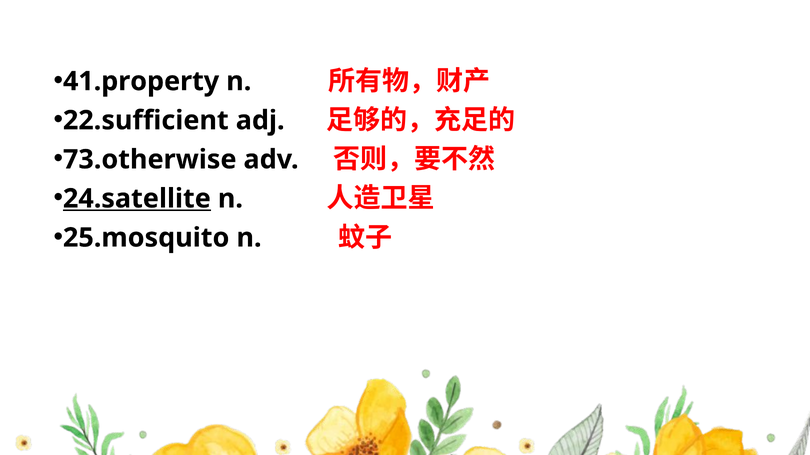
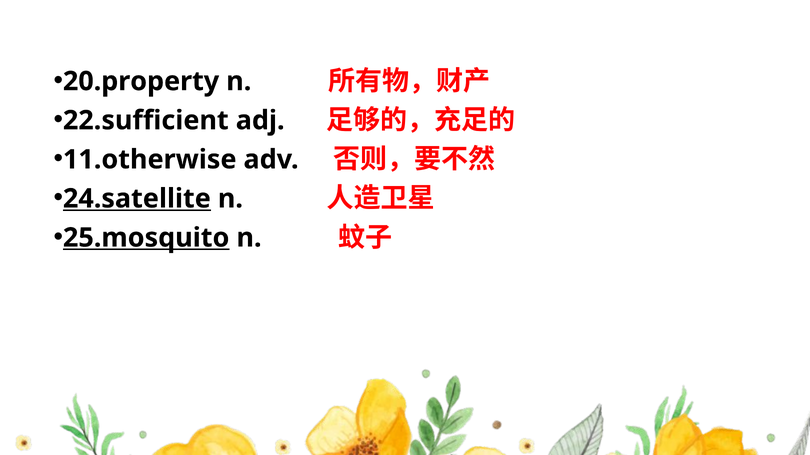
41.property: 41.property -> 20.property
73.otherwise: 73.otherwise -> 11.otherwise
25.mosquito underline: none -> present
